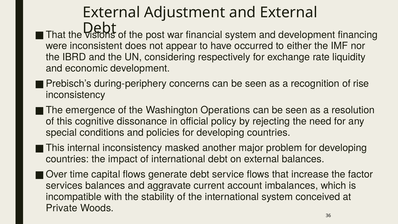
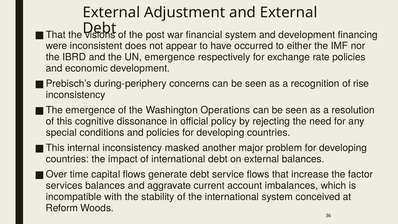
UN considering: considering -> emergence
rate liquidity: liquidity -> policies
Private: Private -> Reform
